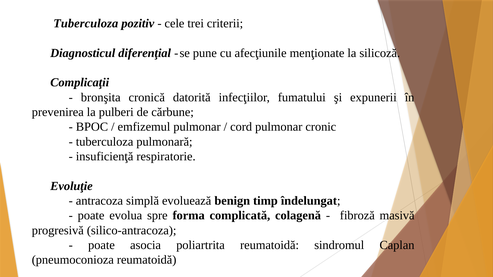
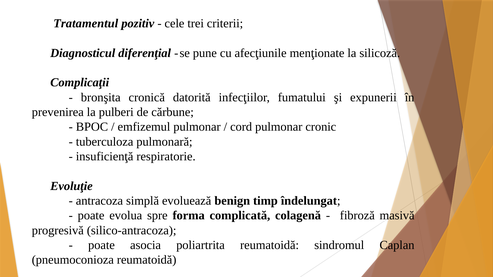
Tuberculoza at (86, 24): Tuberculoza -> Tratamentul
